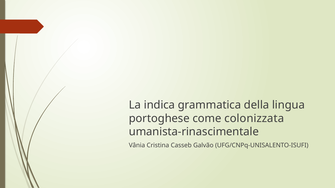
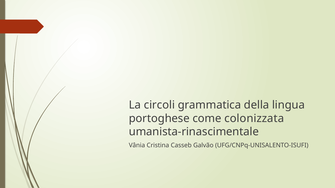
indica: indica -> circoli
